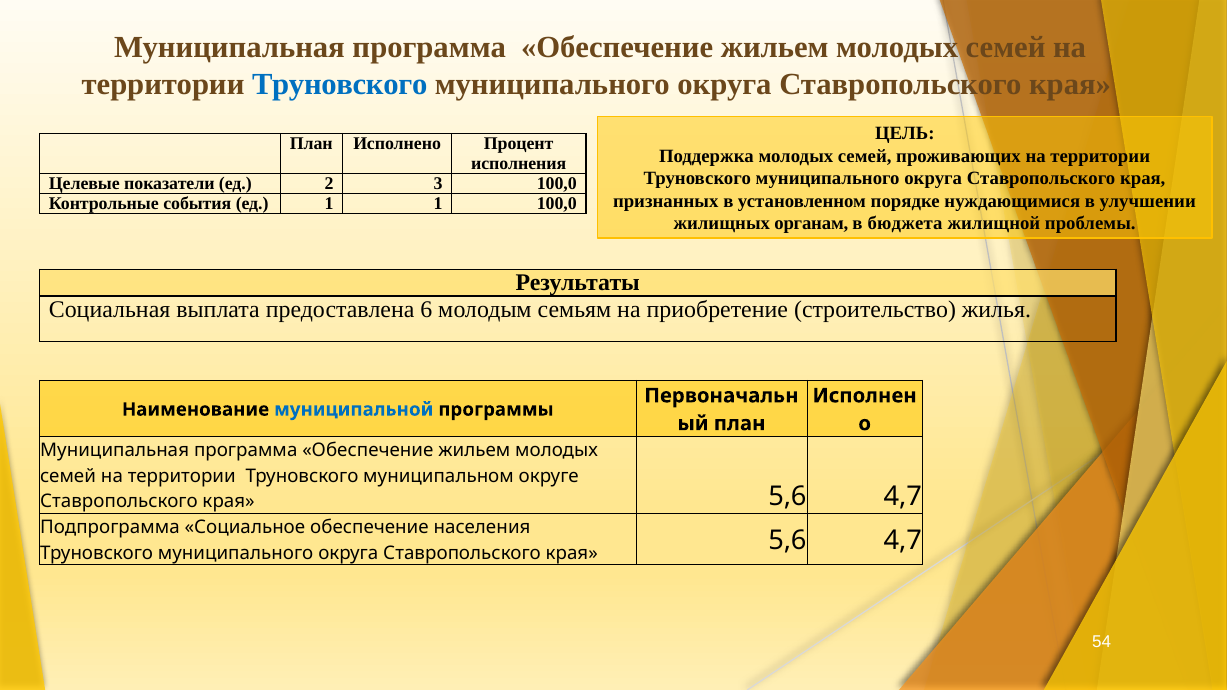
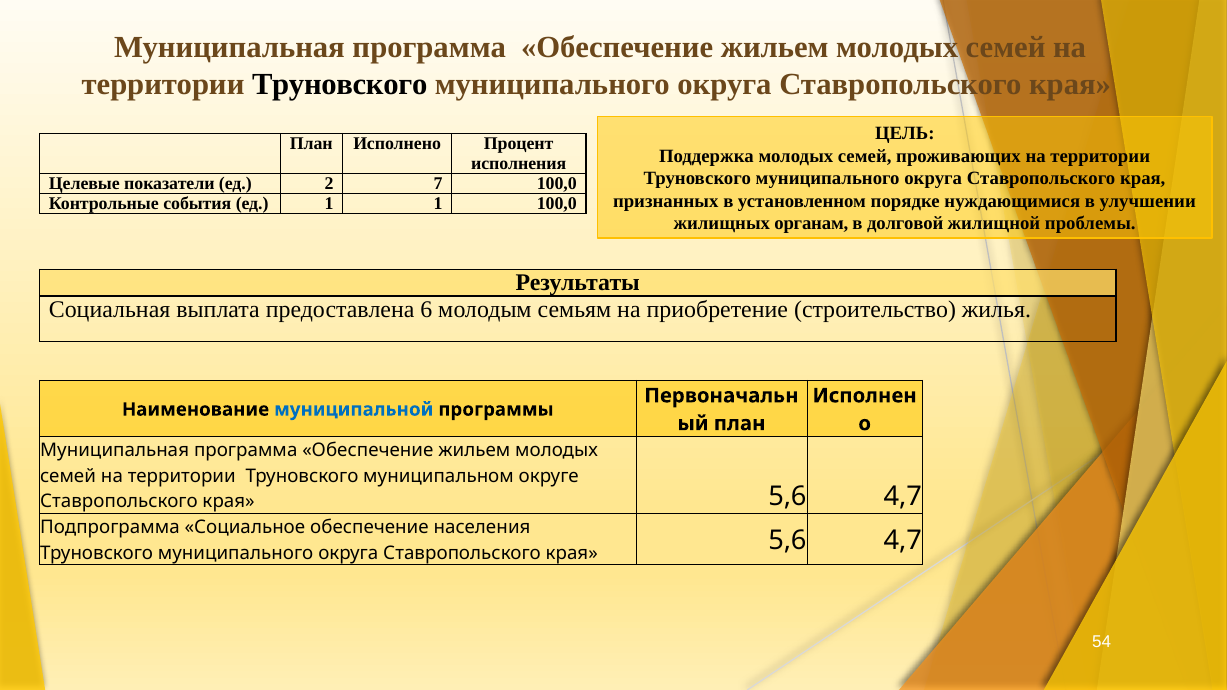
Труновского at (340, 84) colour: blue -> black
3: 3 -> 7
бюджета: бюджета -> долговой
